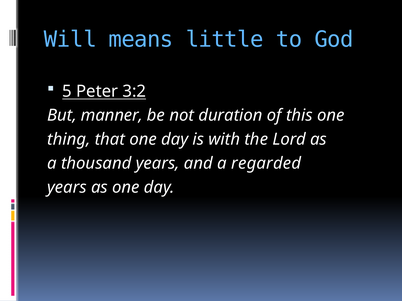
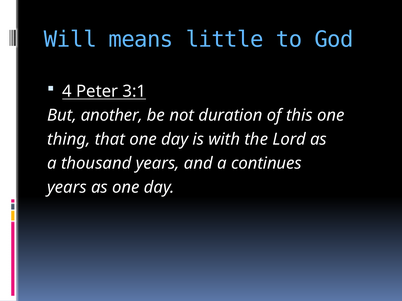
5: 5 -> 4
3:2: 3:2 -> 3:1
manner: manner -> another
regarded: regarded -> continues
